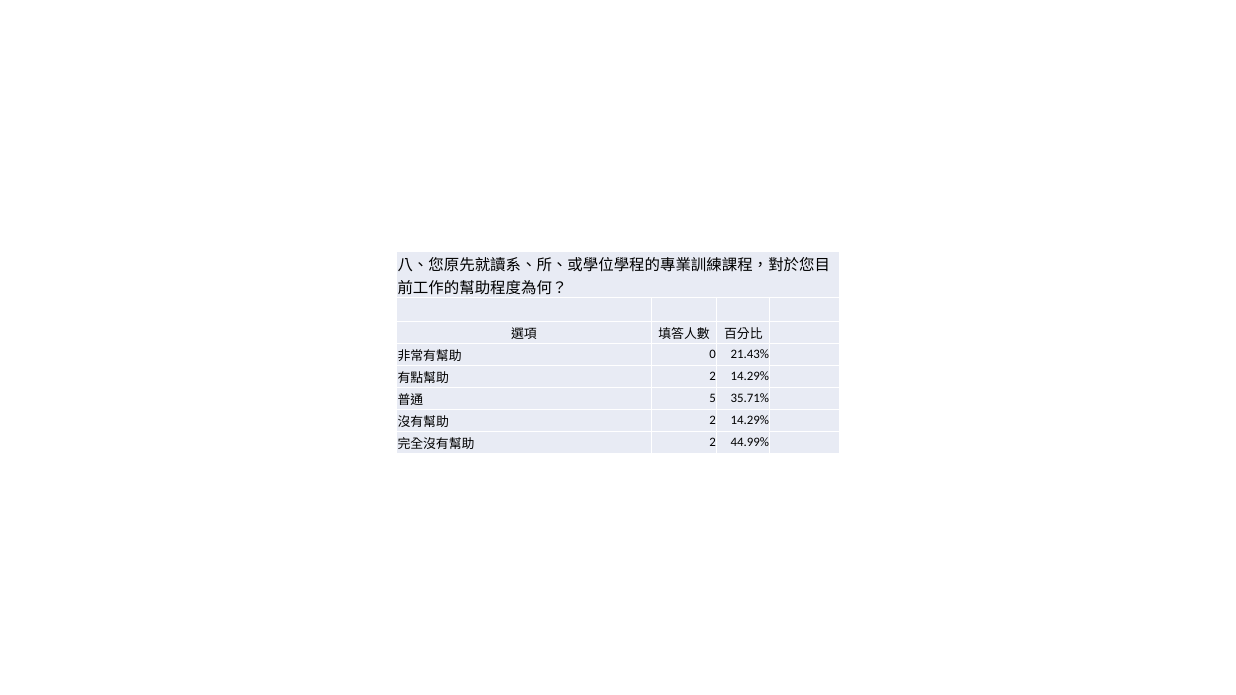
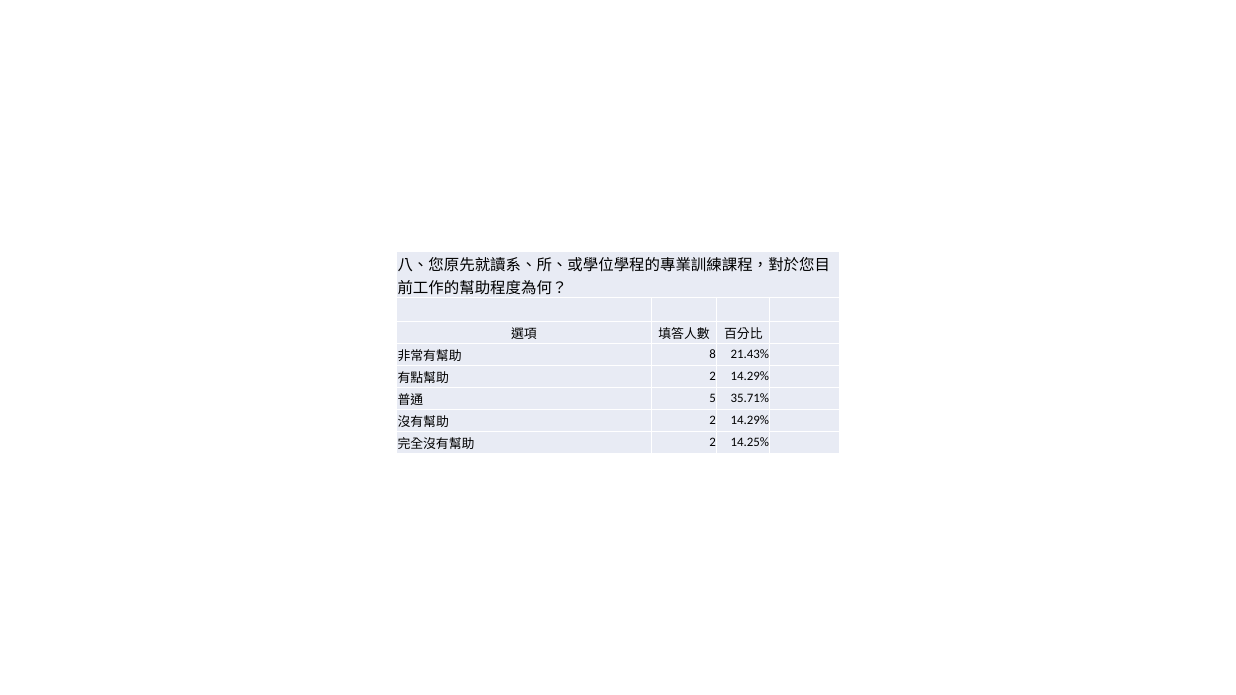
0: 0 -> 8
44.99%: 44.99% -> 14.25%
